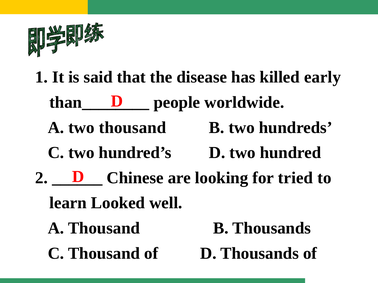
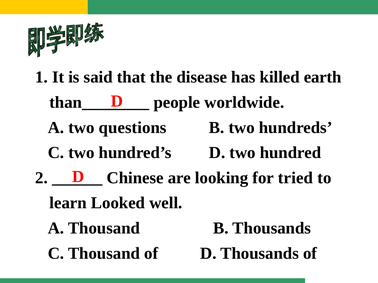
early: early -> earth
two thousand: thousand -> questions
